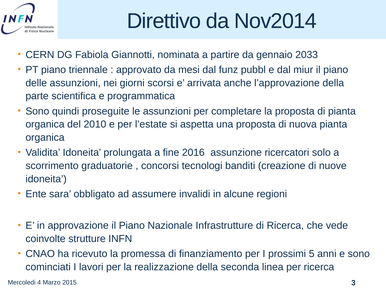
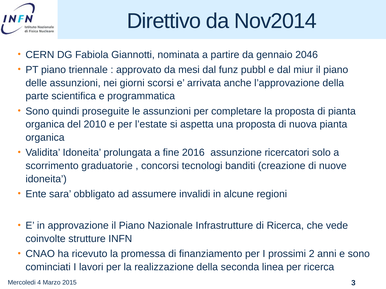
2033: 2033 -> 2046
5: 5 -> 2
